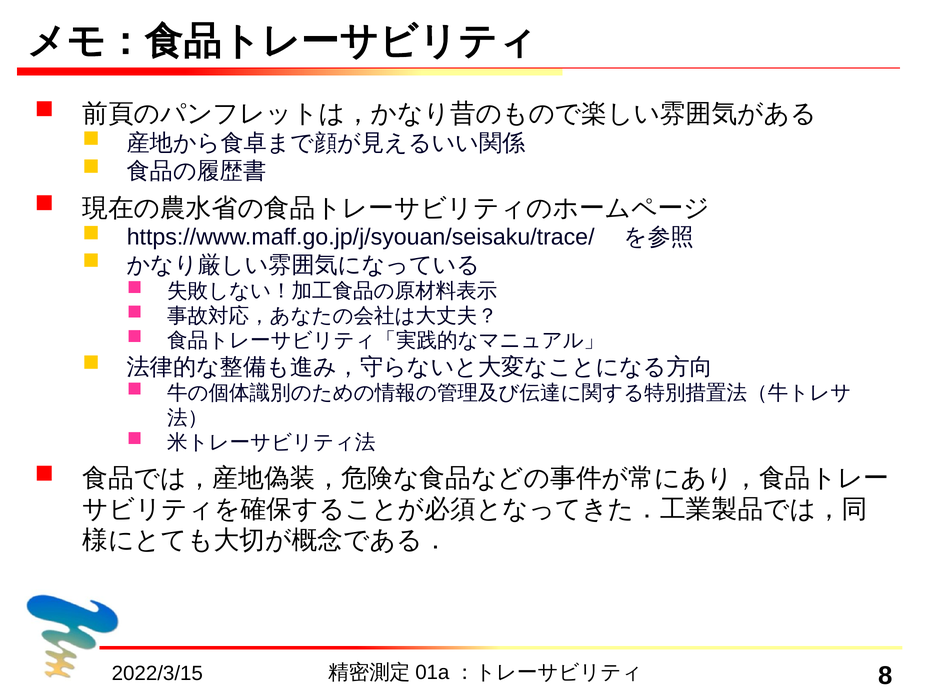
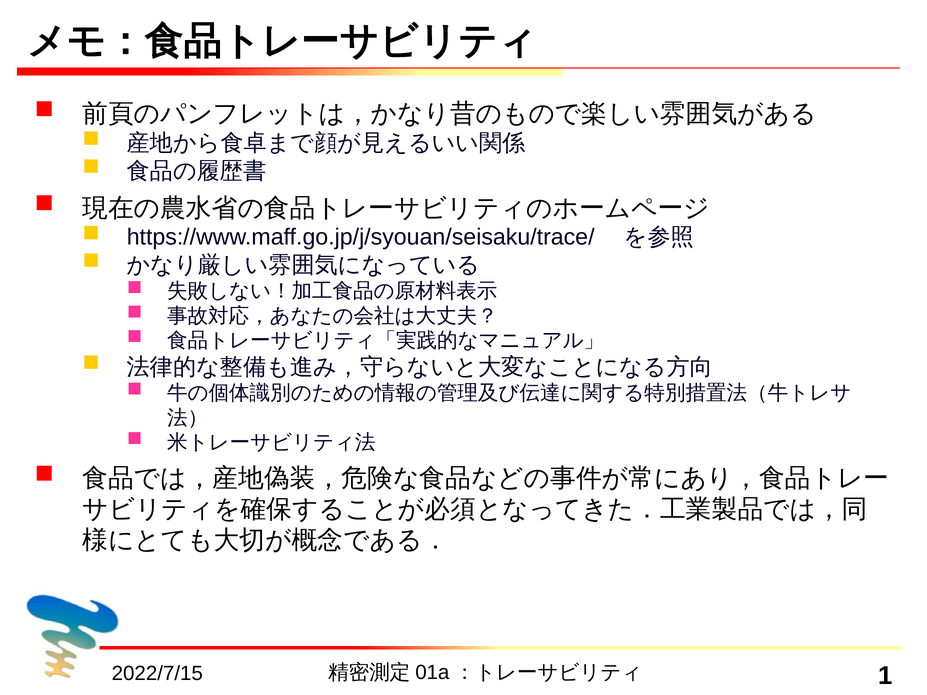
2022/3/15: 2022/3/15 -> 2022/7/15
8: 8 -> 1
